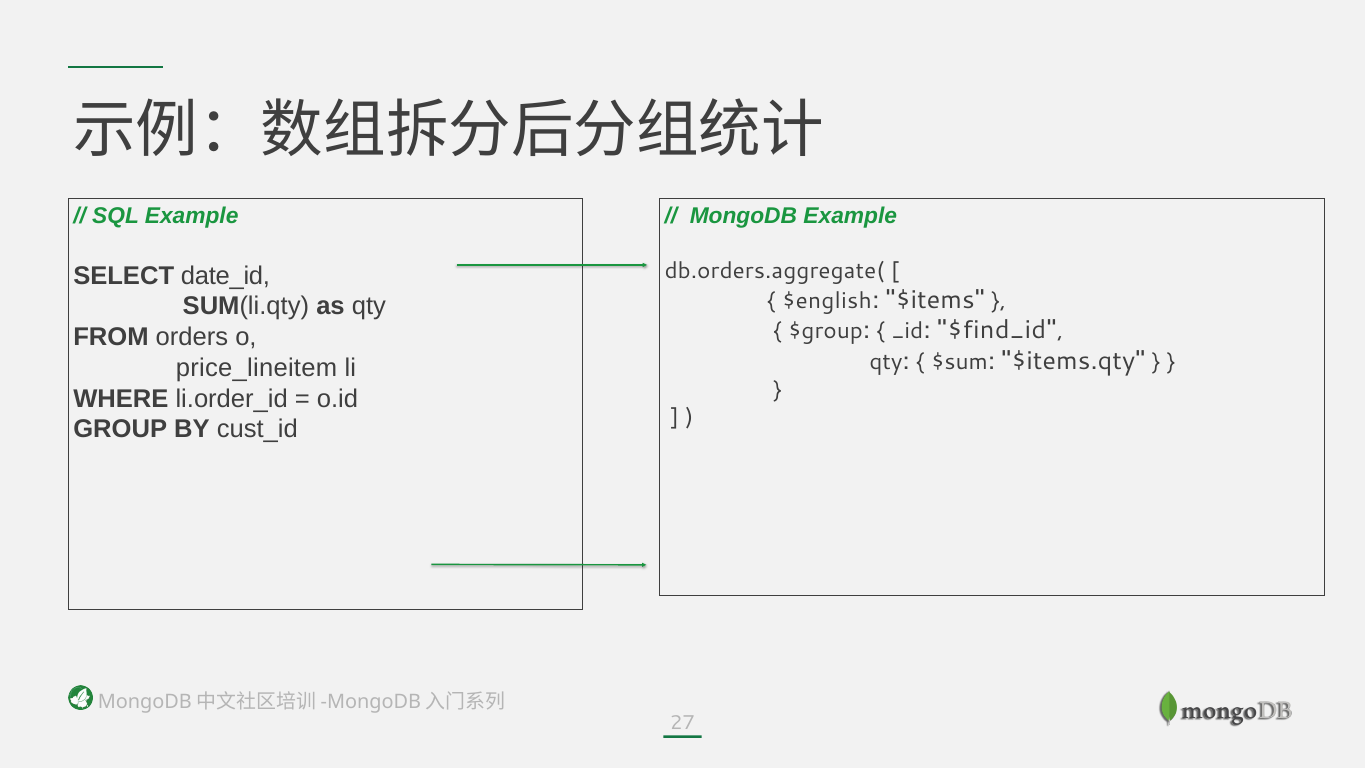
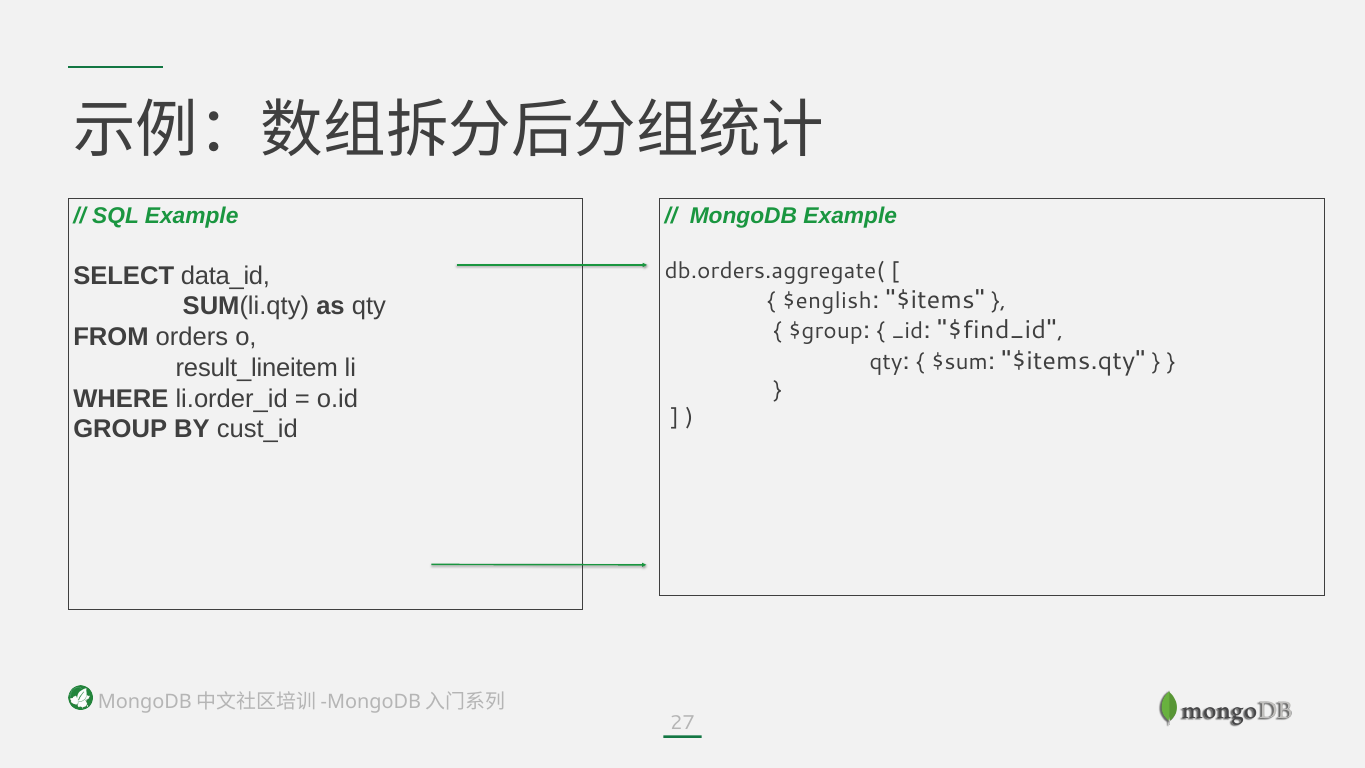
date_id: date_id -> data_id
price_lineitem: price_lineitem -> result_lineitem
